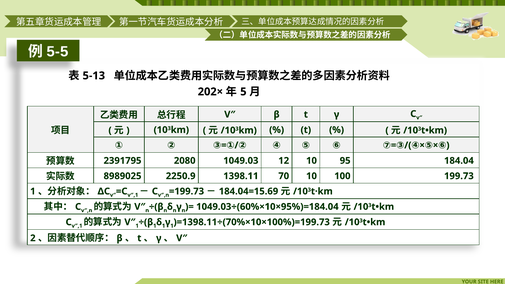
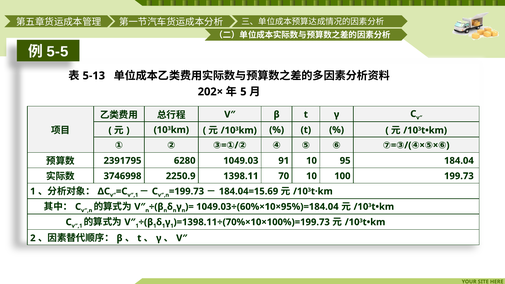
2080: 2080 -> 6280
12: 12 -> 91
8989025: 8989025 -> 3746998
